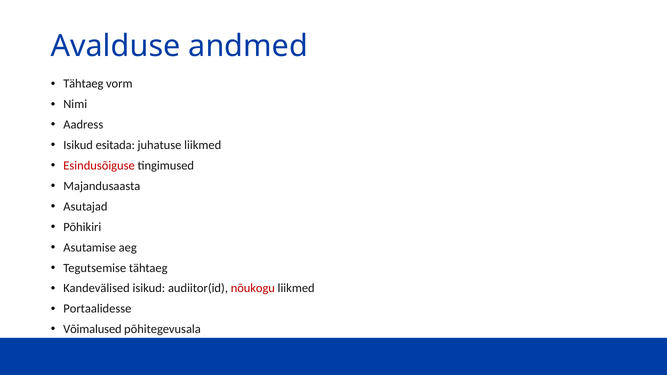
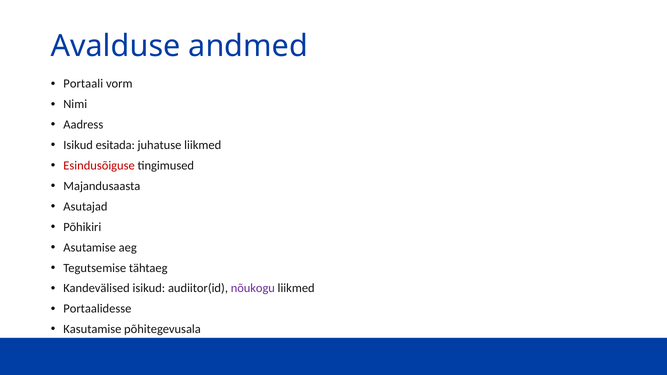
Tähtaeg at (83, 84): Tähtaeg -> Portaali
nõukogu colour: red -> purple
Võimalused: Võimalused -> Kasutamise
